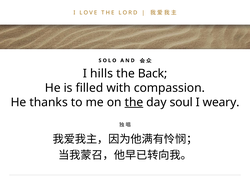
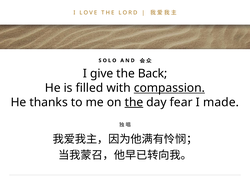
hills: hills -> give
compassion underline: none -> present
soul: soul -> fear
weary: weary -> made
